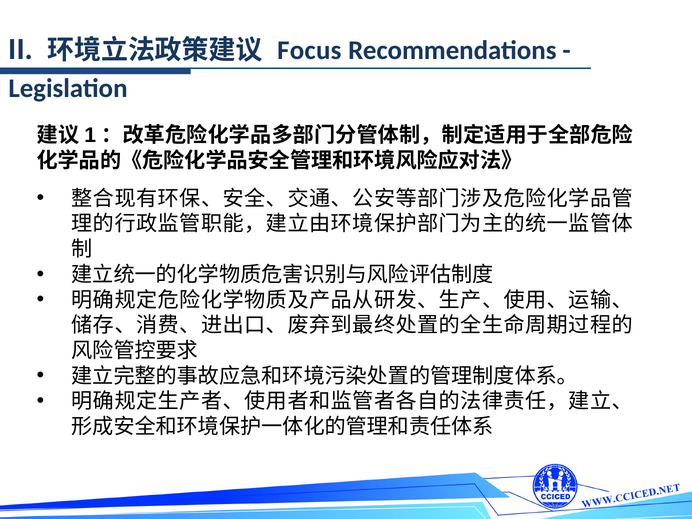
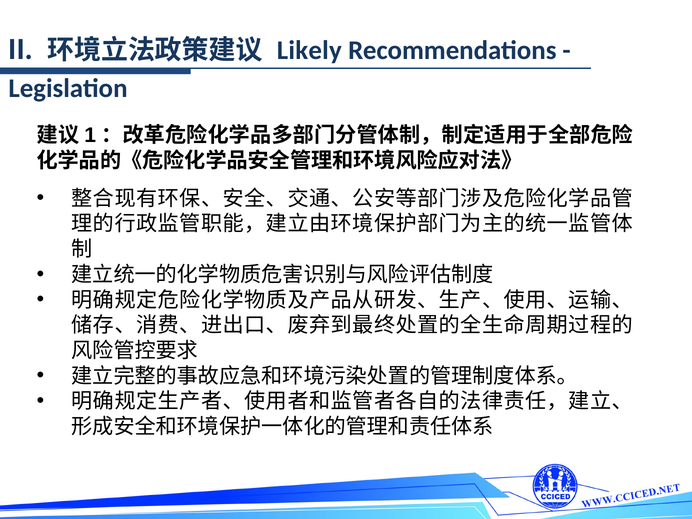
Focus: Focus -> Likely
